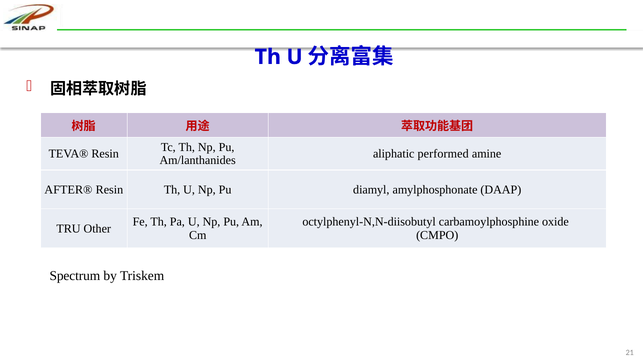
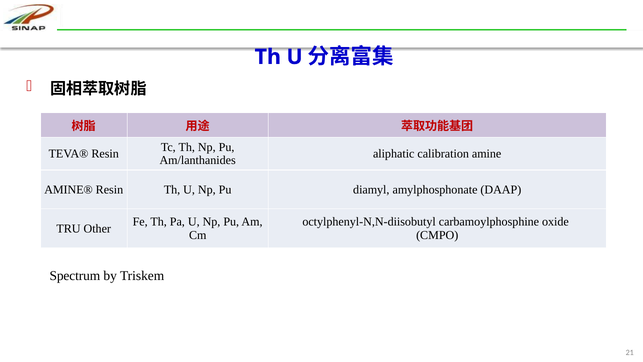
performed: performed -> calibration
AFTER®: AFTER® -> AMINE®
